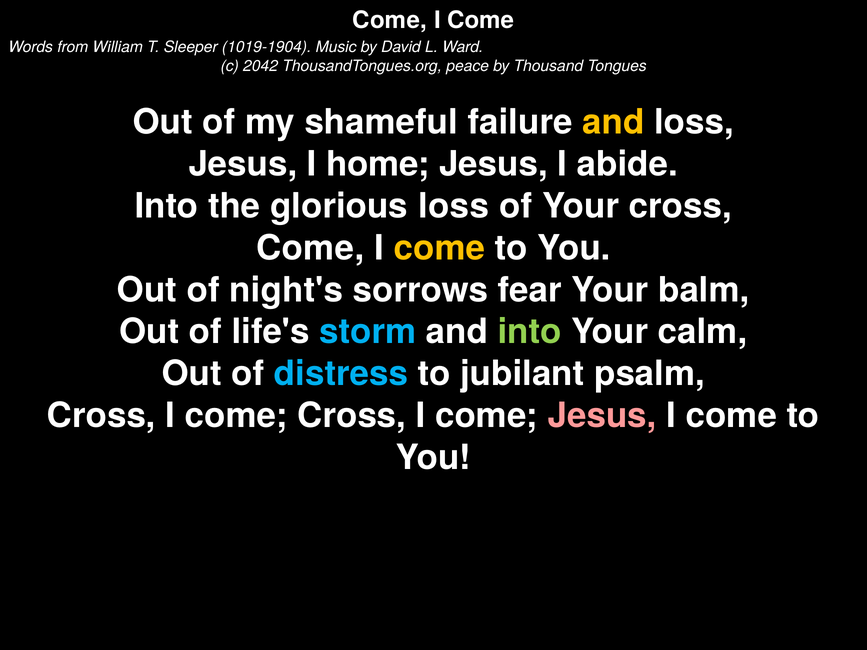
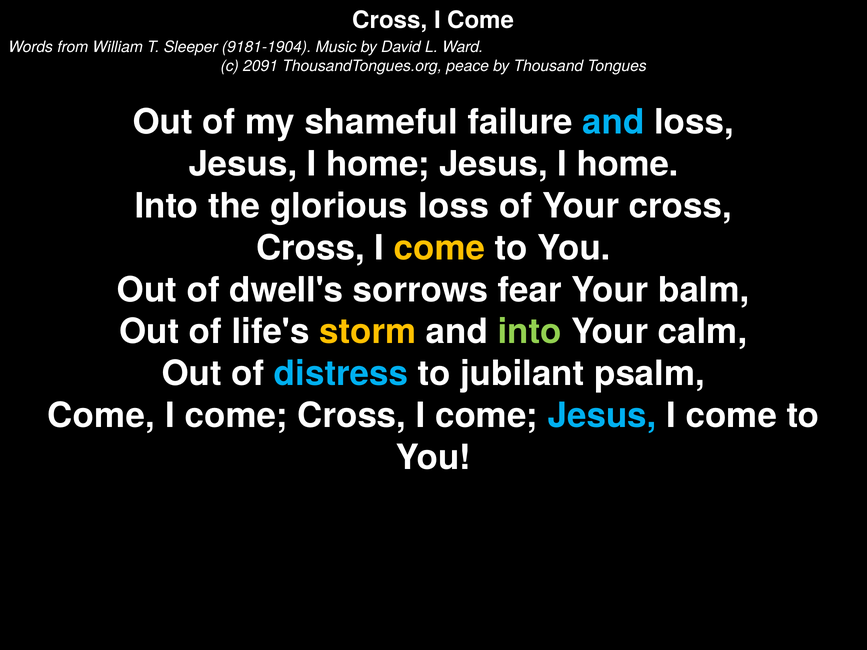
Come at (390, 20): Come -> Cross
1019-1904: 1019-1904 -> 9181-1904
2042: 2042 -> 2091
and at (613, 122) colour: yellow -> light blue
abide at (627, 164): abide -> home
Come at (310, 248): Come -> Cross
night's: night's -> dwell's
storm colour: light blue -> yellow
Cross at (101, 416): Cross -> Come
Jesus at (602, 416) colour: pink -> light blue
